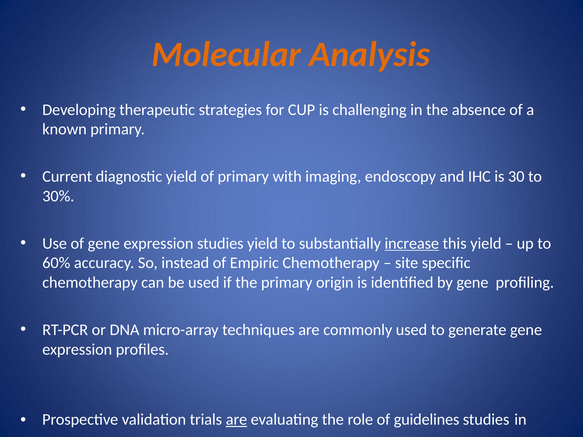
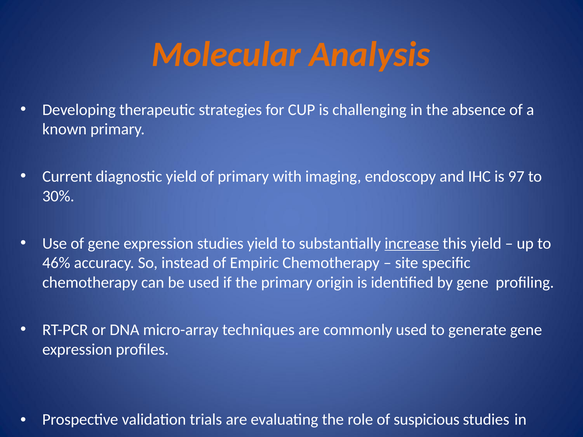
30: 30 -> 97
60%: 60% -> 46%
are at (236, 420) underline: present -> none
guidelines: guidelines -> suspicious
